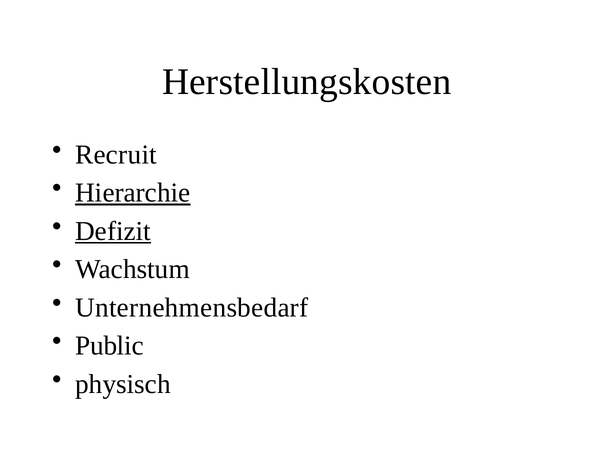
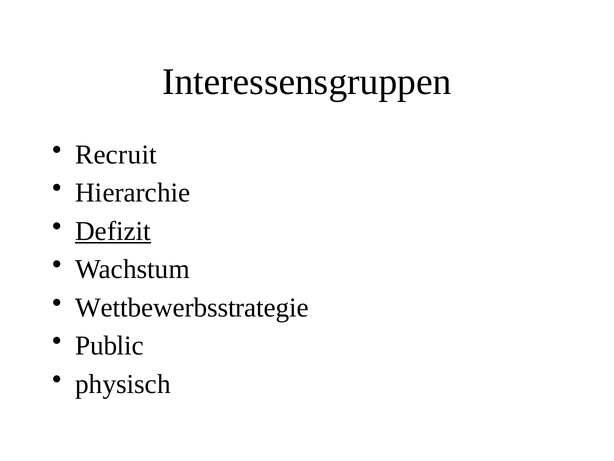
Herstellungskosten: Herstellungskosten -> Interessensgruppen
Hierarchie underline: present -> none
Unternehmensbedarf: Unternehmensbedarf -> Wettbewerbsstrategie
